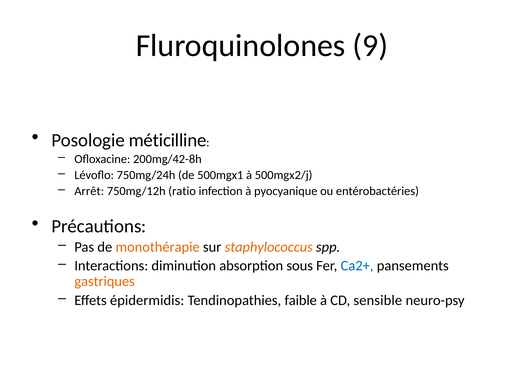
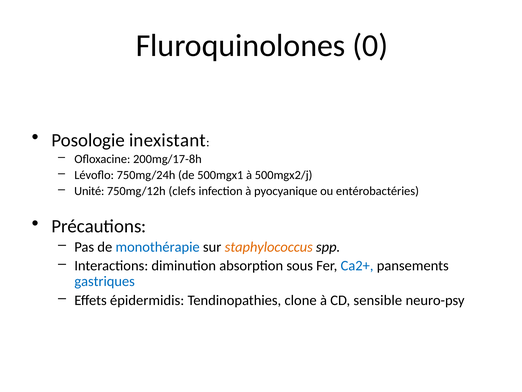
9: 9 -> 0
méticilline: méticilline -> inexistant
200mg/42-8h: 200mg/42-8h -> 200mg/17-8h
Arrêt: Arrêt -> Unité
ratio: ratio -> clefs
monothérapie colour: orange -> blue
gastriques colour: orange -> blue
faible: faible -> clone
